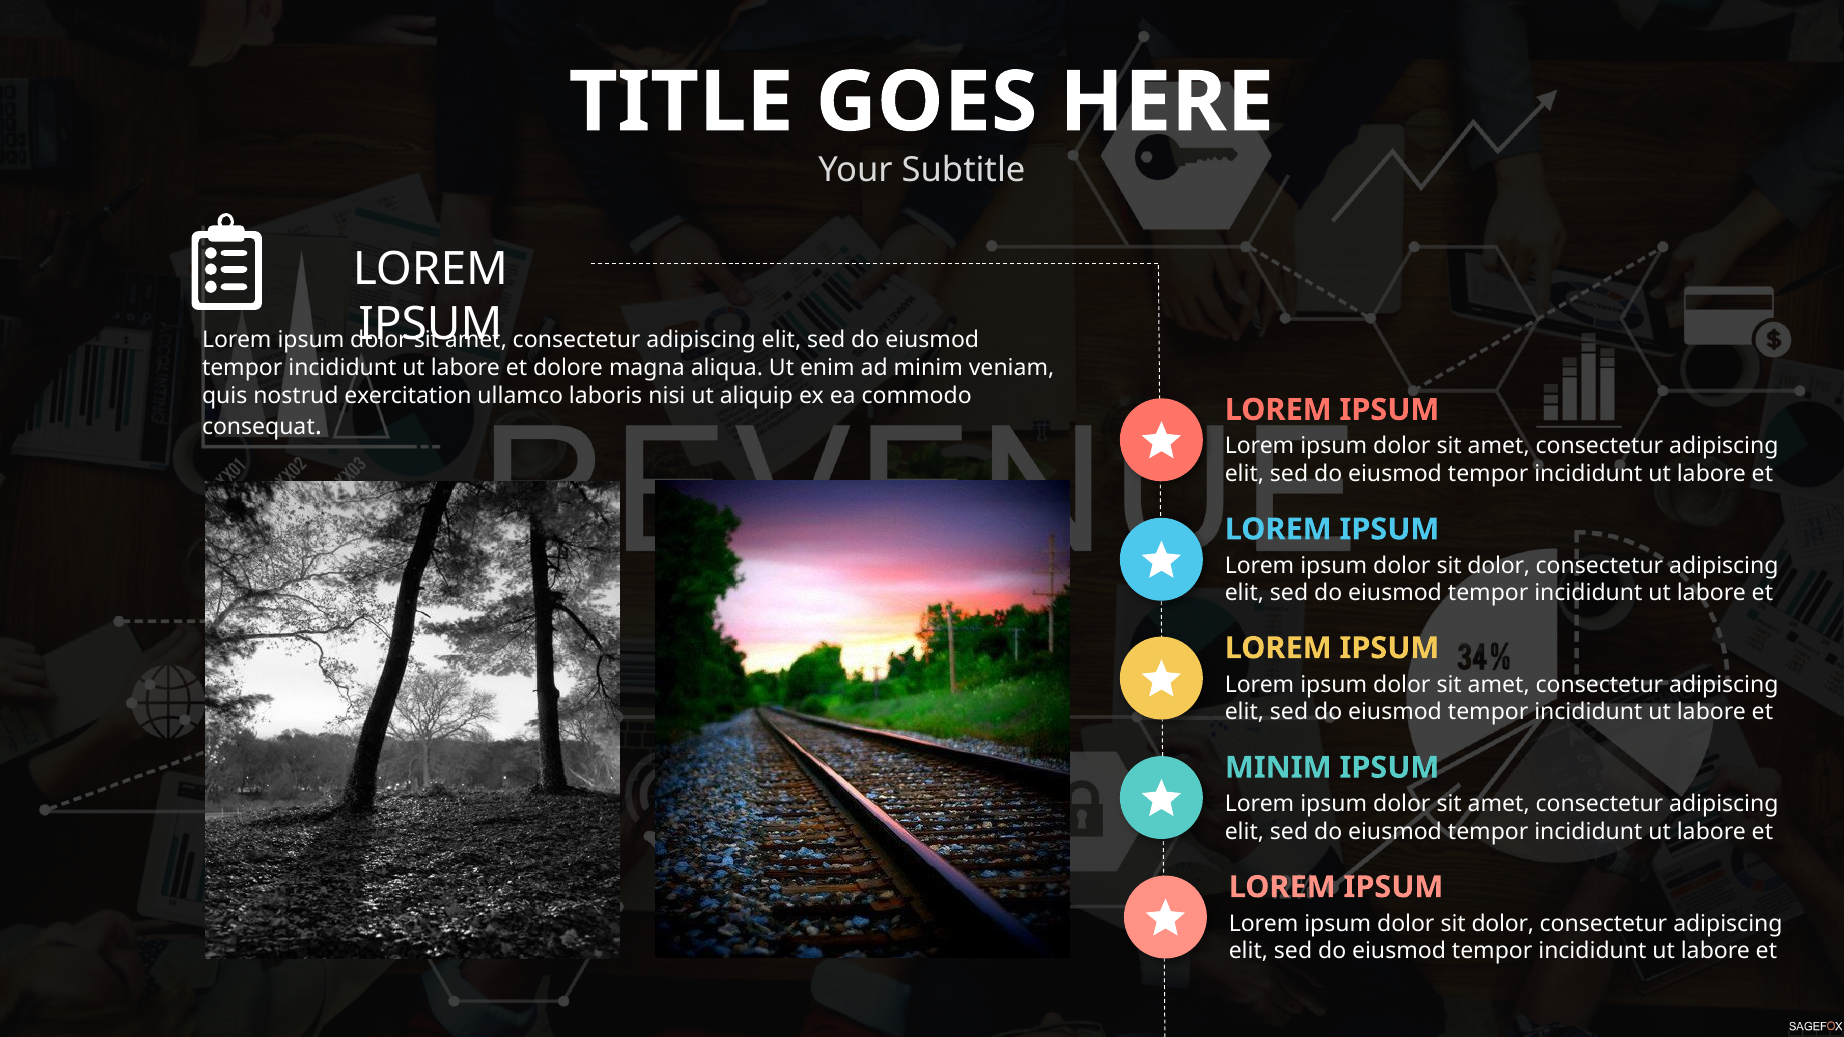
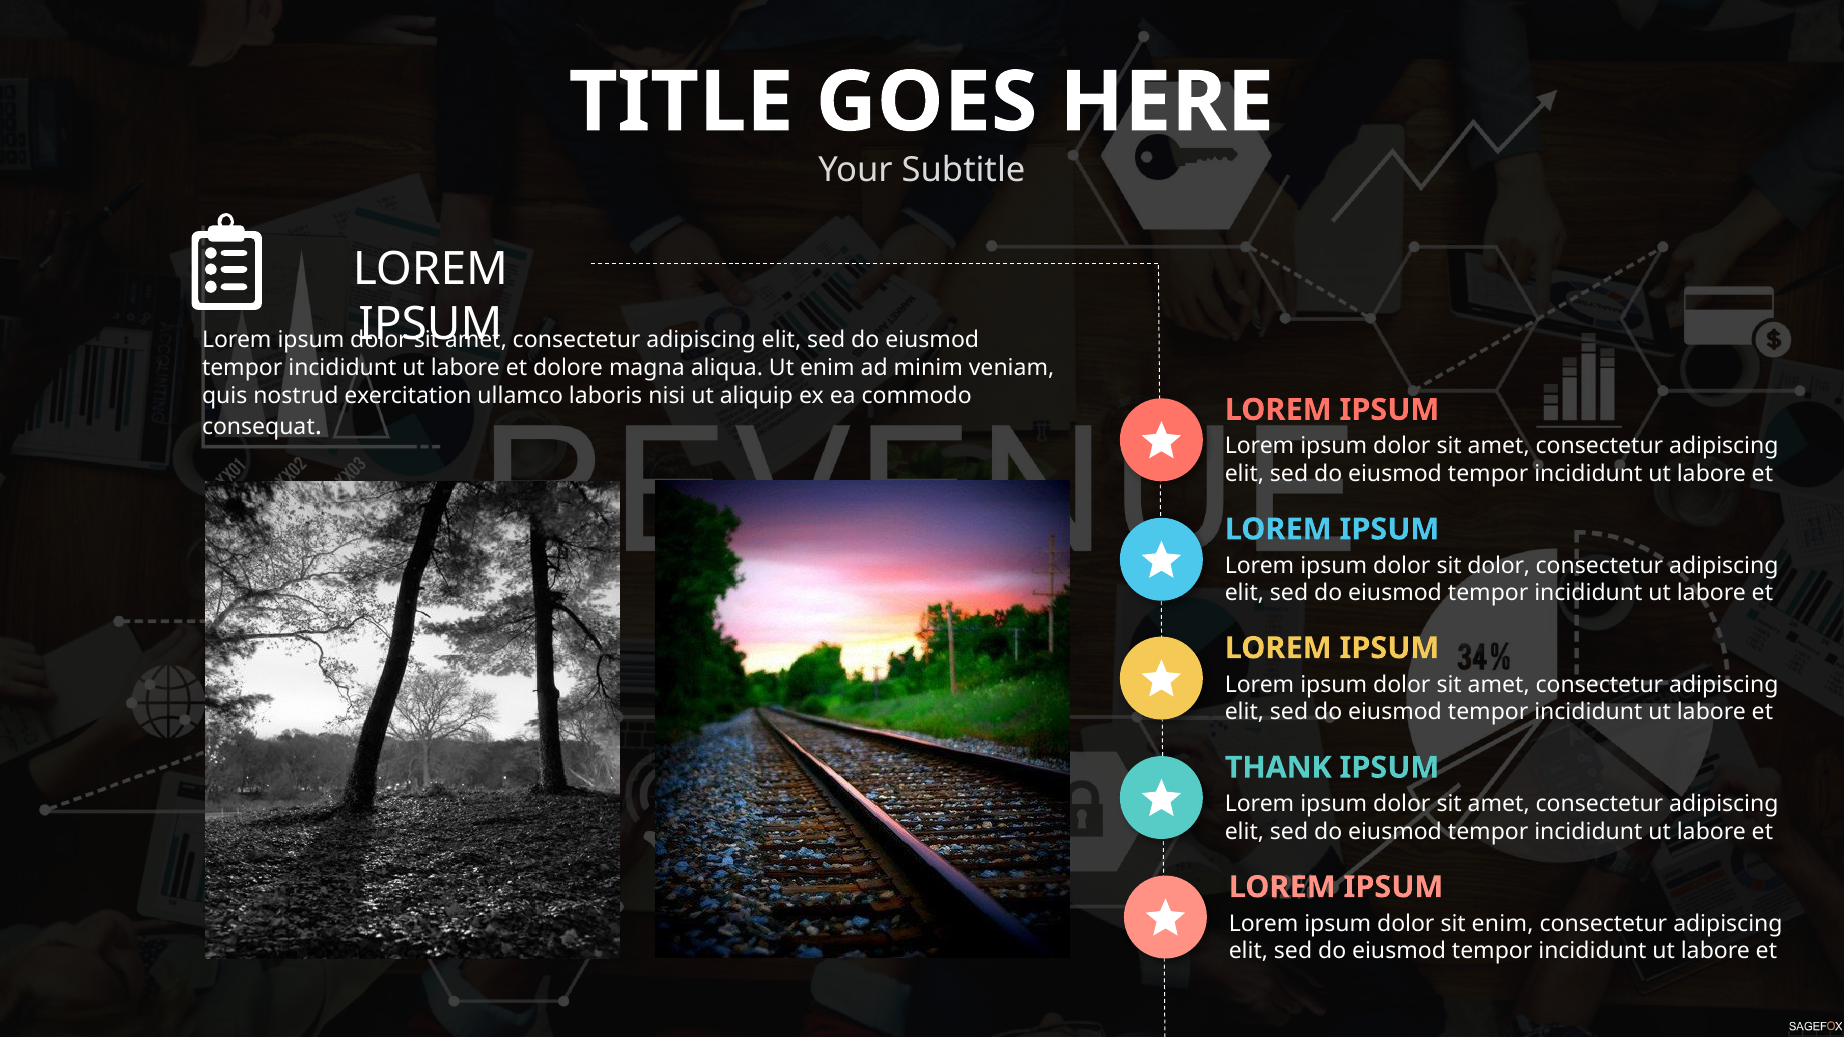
MINIM at (1278, 768): MINIM -> THANK
dolor at (1503, 924): dolor -> enim
